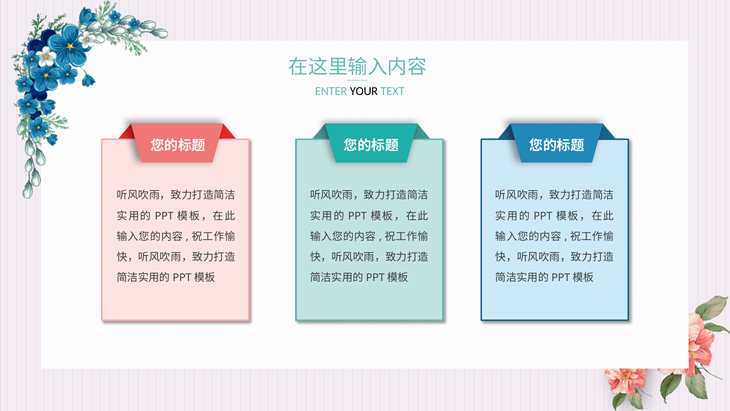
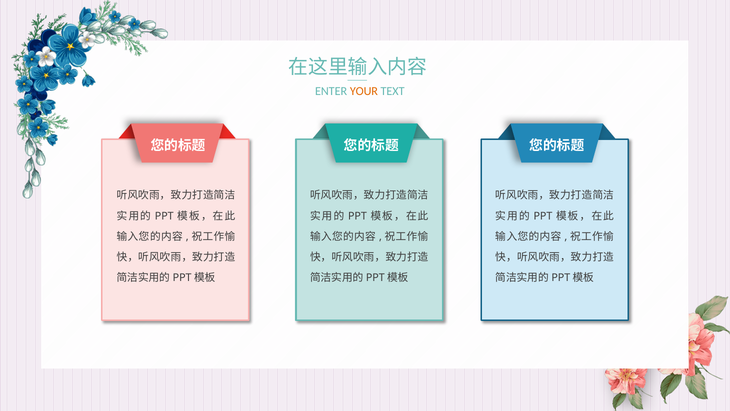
YOUR colour: black -> orange
